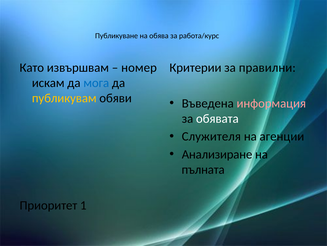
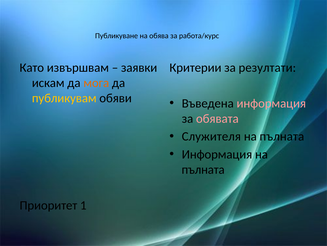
номер: номер -> заявки
правилни: правилни -> резултати
мога colour: blue -> orange
обявата colour: white -> pink
агенции at (282, 136): агенции -> пълната
Анализиране at (217, 154): Анализиране -> Информация
